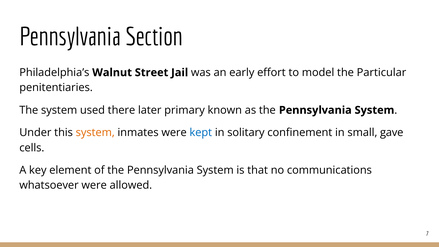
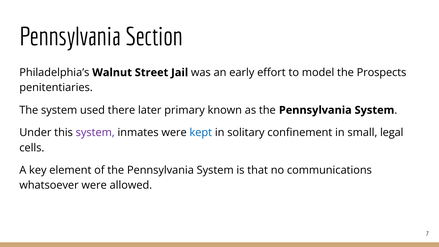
Particular: Particular -> Prospects
system at (95, 133) colour: orange -> purple
gave: gave -> legal
